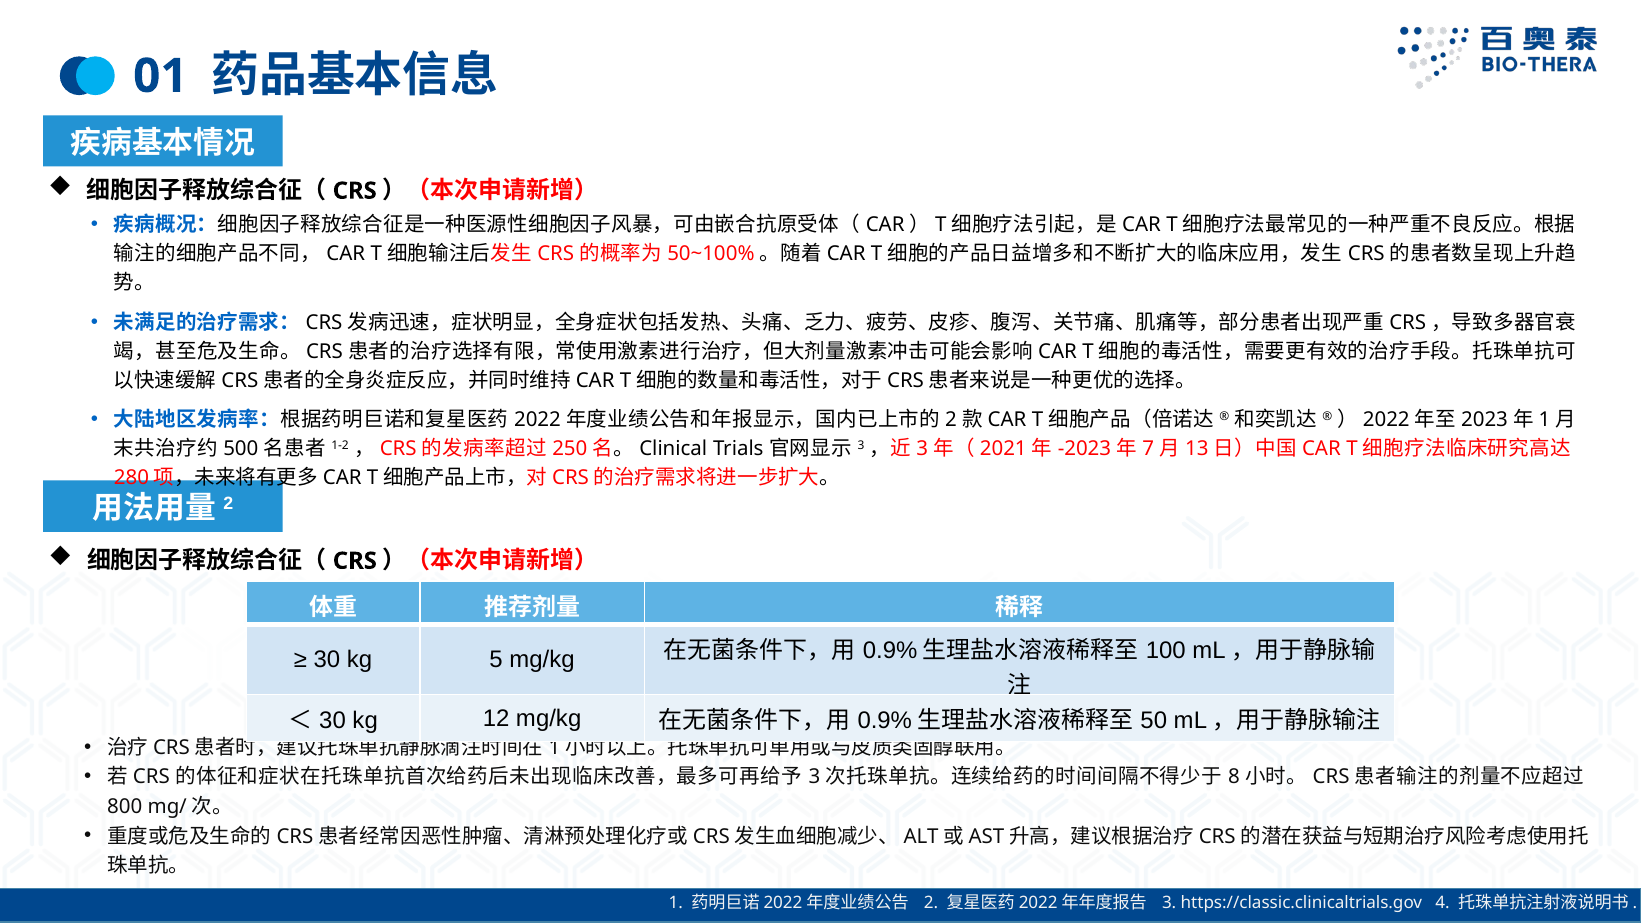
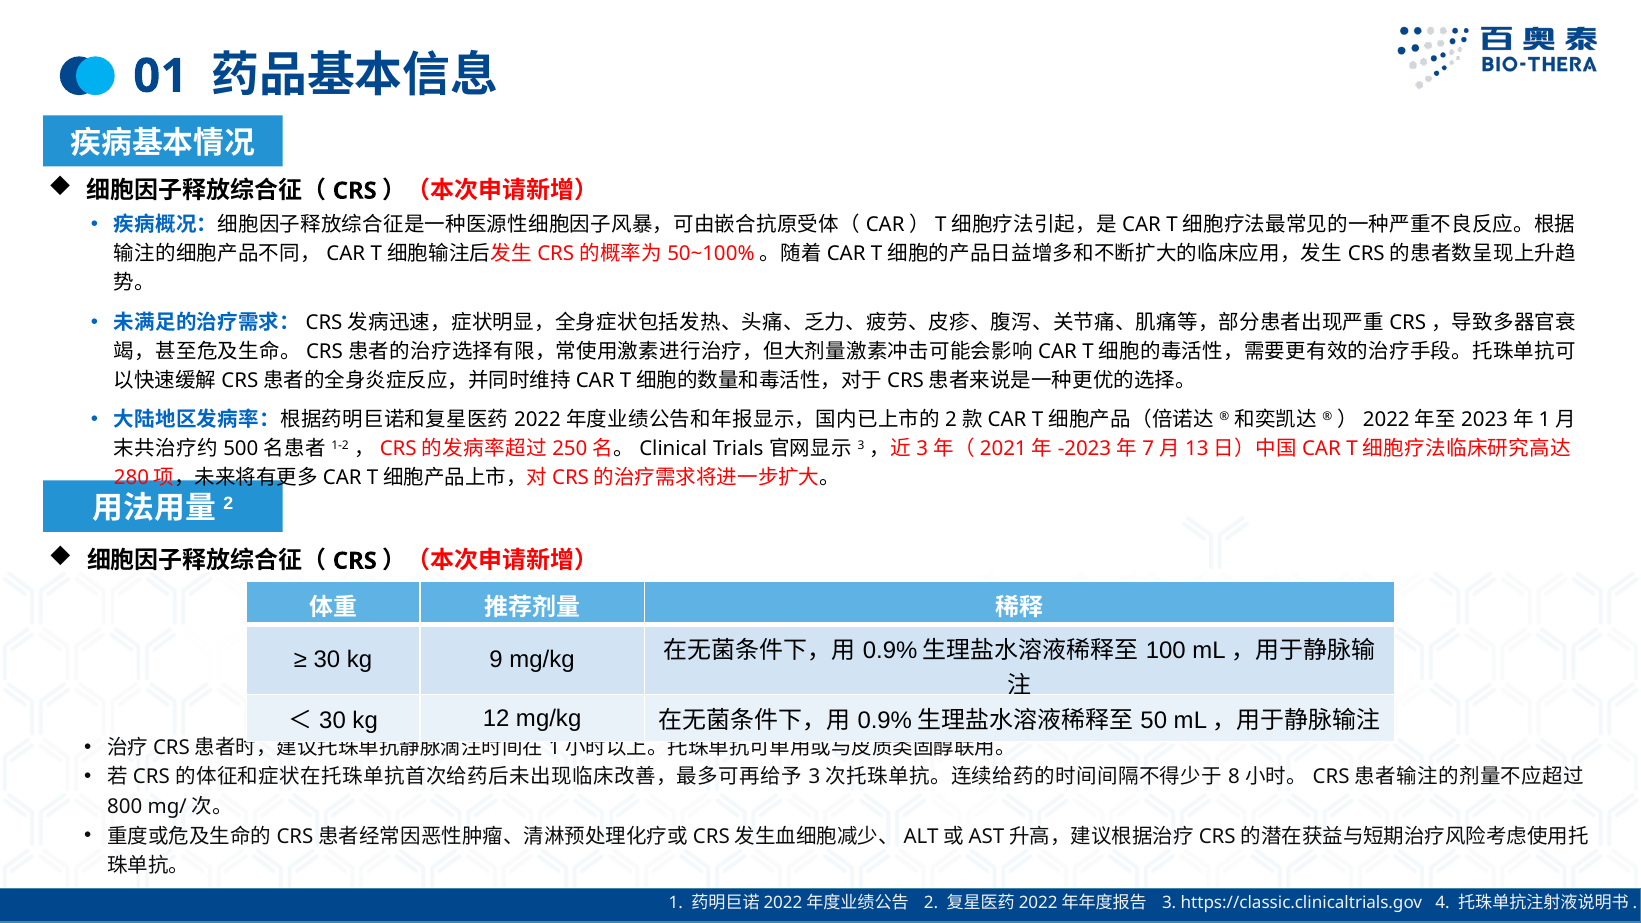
5: 5 -> 9
